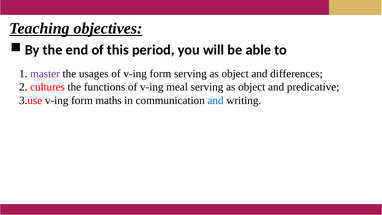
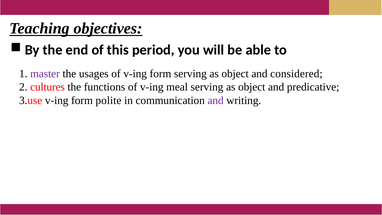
differences: differences -> considered
maths: maths -> polite
and at (216, 100) colour: blue -> purple
